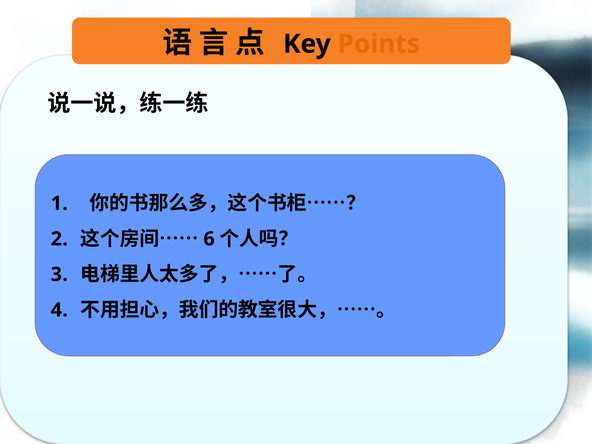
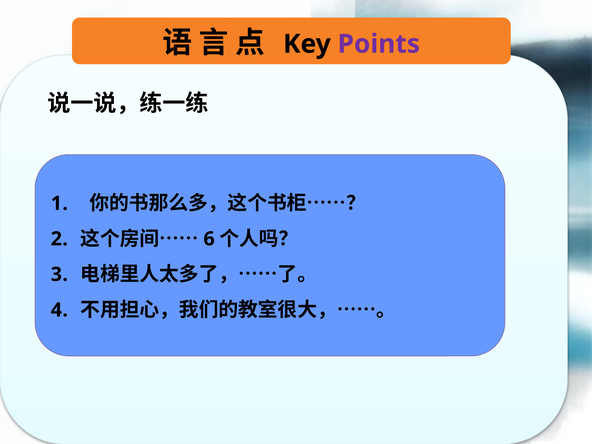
Points colour: orange -> purple
